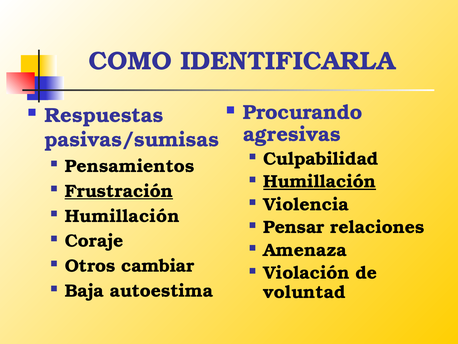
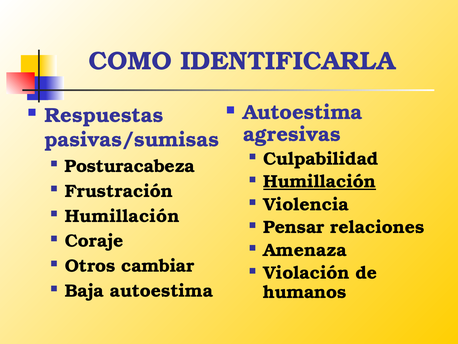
Procurando at (303, 112): Procurando -> Autoestima
Pensamientos: Pensamientos -> Posturacabeza
Frustración underline: present -> none
voluntad: voluntad -> humanos
